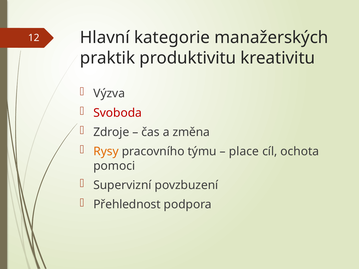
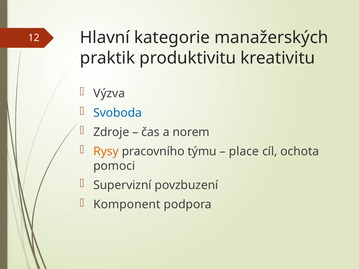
Svoboda colour: red -> blue
změna: změna -> norem
Přehlednost: Přehlednost -> Komponent
